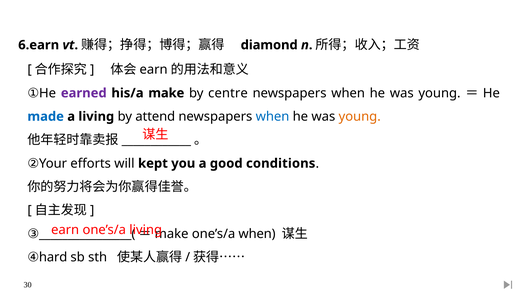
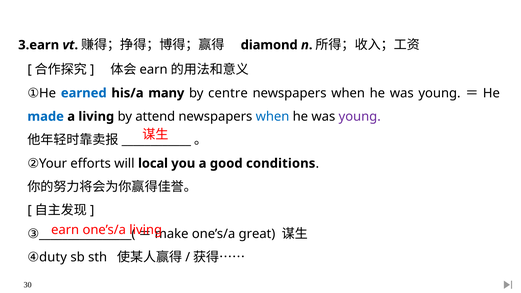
6.earn: 6.earn -> 3.earn
earned colour: purple -> blue
make: make -> many
young at (360, 117) colour: orange -> purple
kept: kept -> local
one’s/a when: when -> great
hard: hard -> duty
